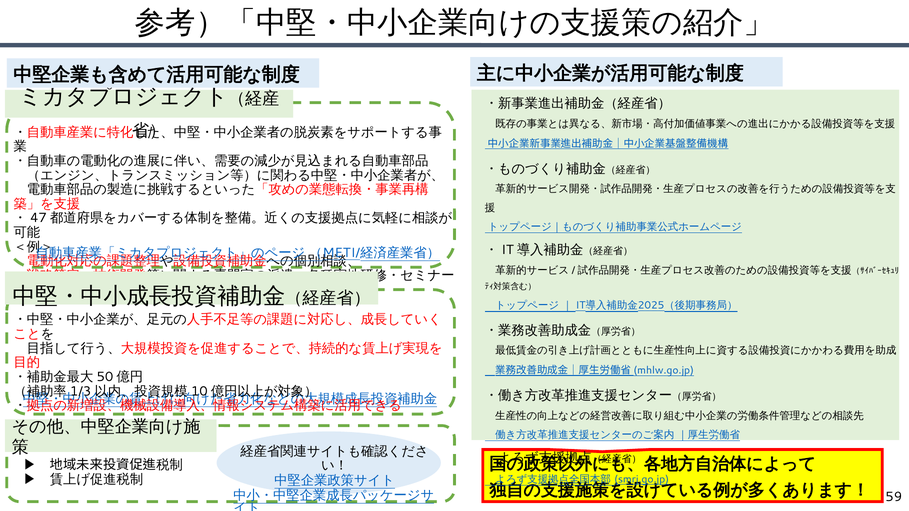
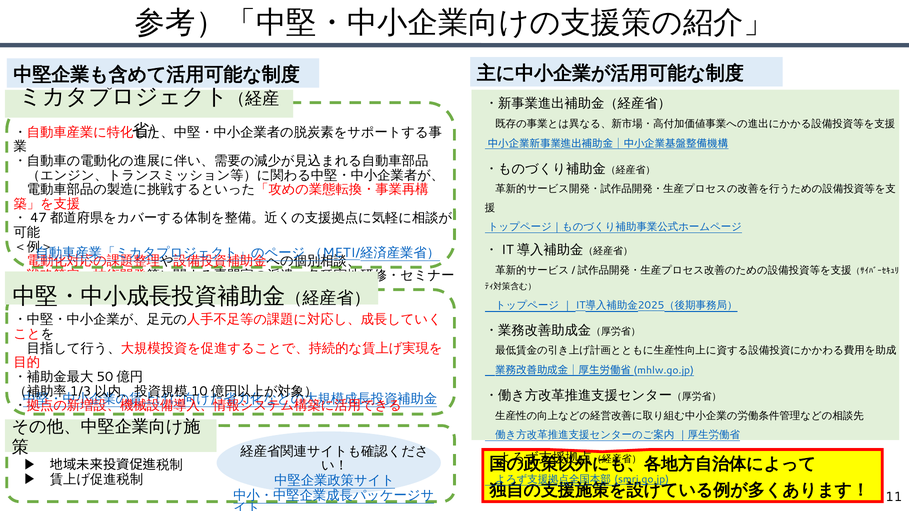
59: 59 -> 11
